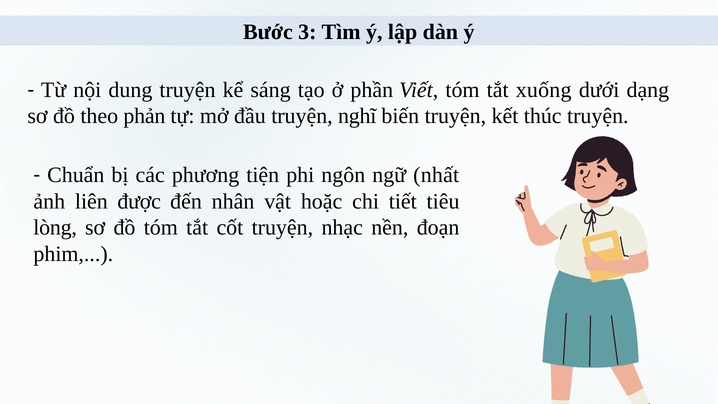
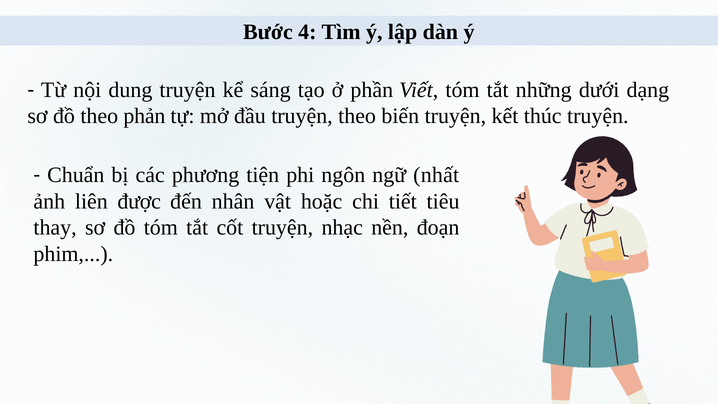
3: 3 -> 4
xuống: xuống -> những
truyện nghĩ: nghĩ -> theo
lòng: lòng -> thay
